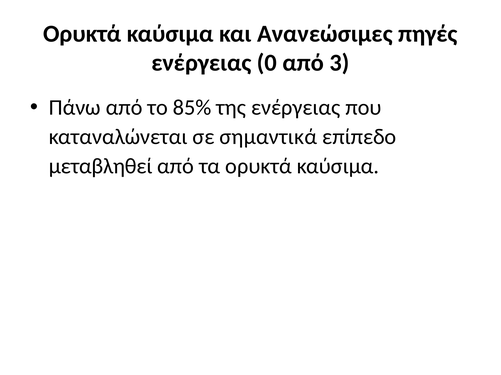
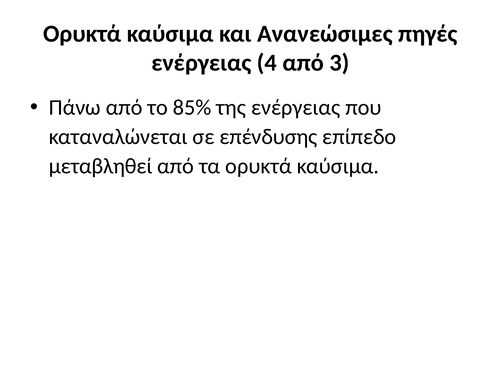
0: 0 -> 4
σημαντικά: σημαντικά -> επένδυσης
